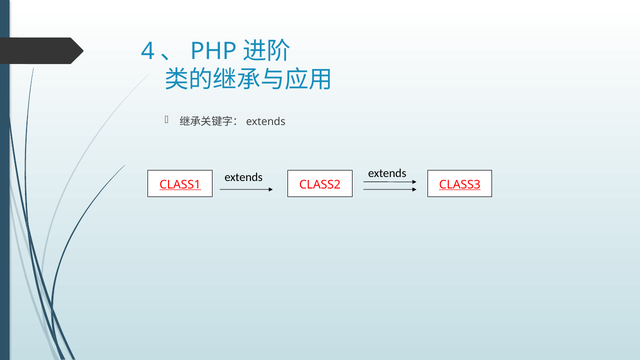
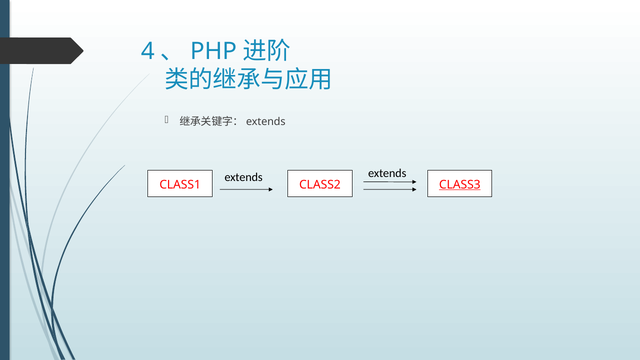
CLASS1 underline: present -> none
